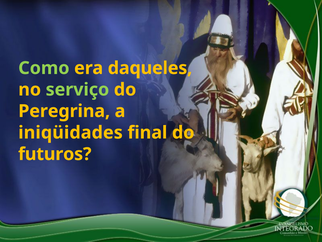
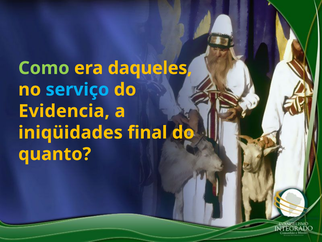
serviço colour: light green -> light blue
Peregrina: Peregrina -> Evidencia
futuros: futuros -> quanto
